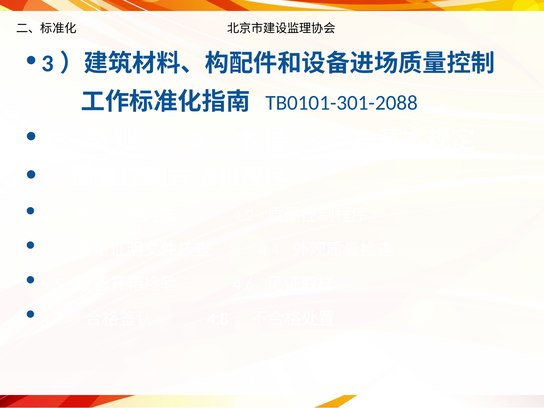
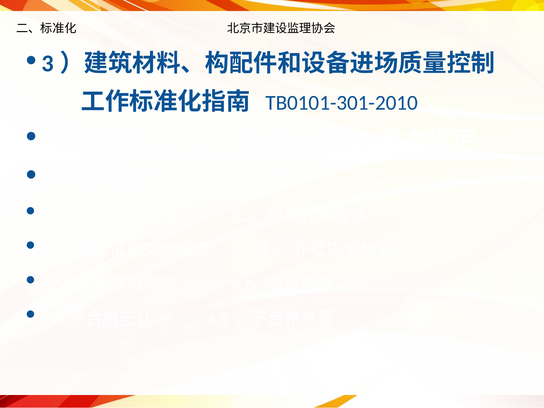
TB0101-301-2088: TB0101-301-2088 -> TB0101-301-2010
